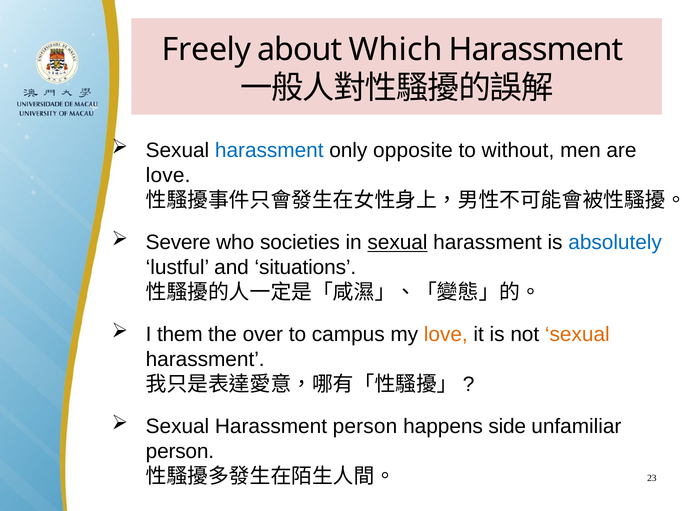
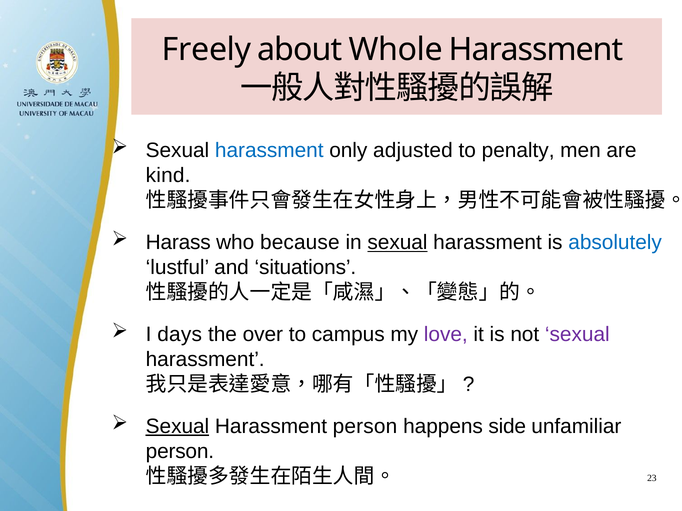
Which: Which -> Whole
opposite: opposite -> adjusted
without: without -> penalty
love at (168, 176): love -> kind
Severe: Severe -> Harass
societies: societies -> because
them: them -> days
love at (446, 335) colour: orange -> purple
sexual at (577, 335) colour: orange -> purple
Sexual at (177, 427) underline: none -> present
